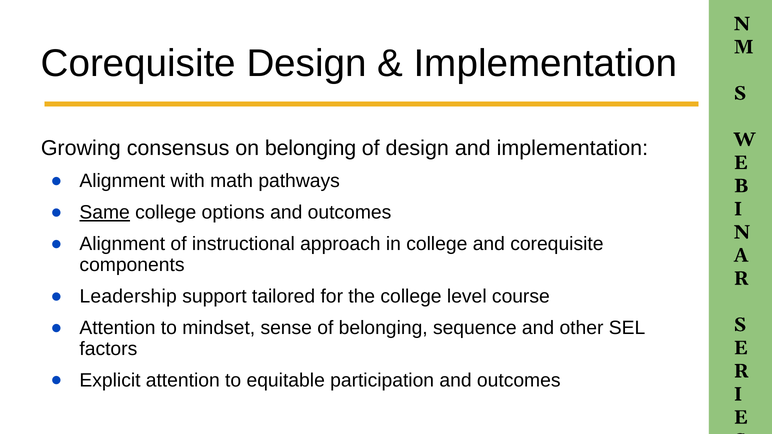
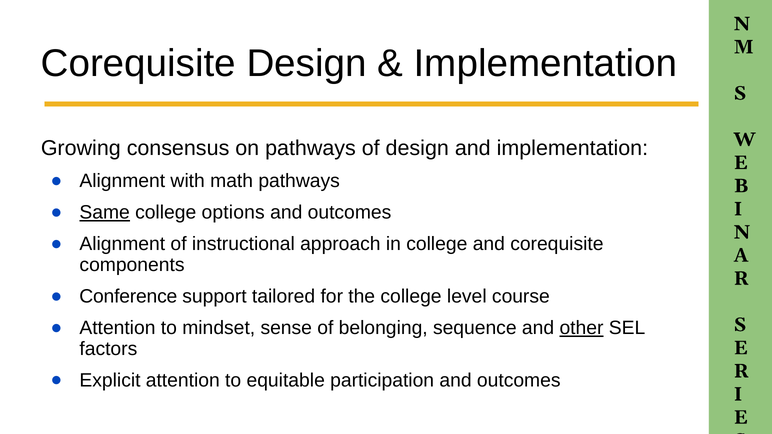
on belonging: belonging -> pathways
Leadership: Leadership -> Conference
other underline: none -> present
